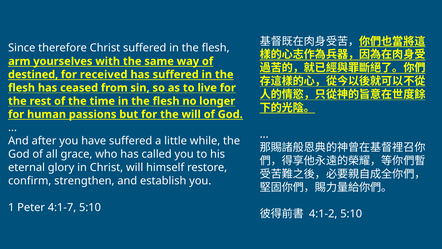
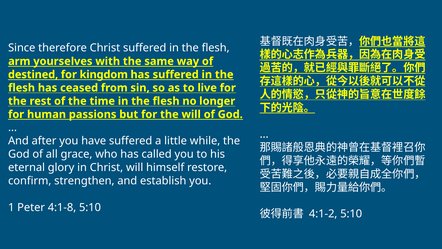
received: received -> kingdom
4:1-7: 4:1-7 -> 4:1-8
